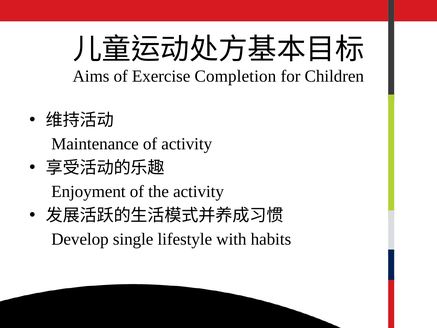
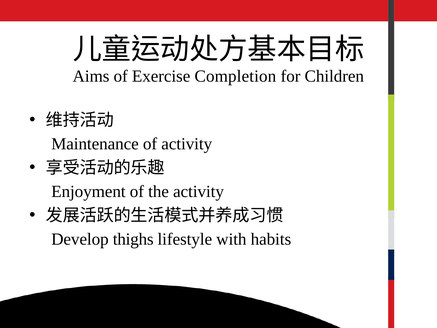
single: single -> thighs
